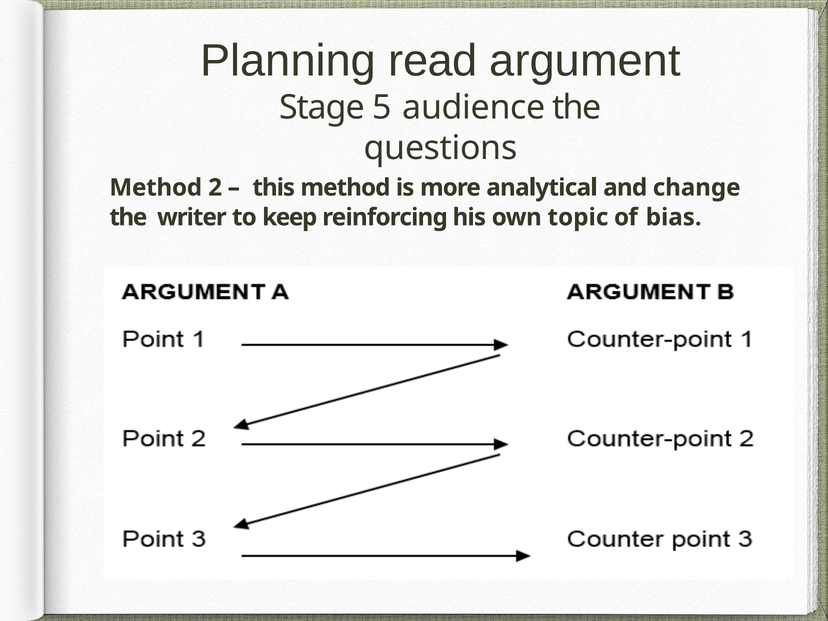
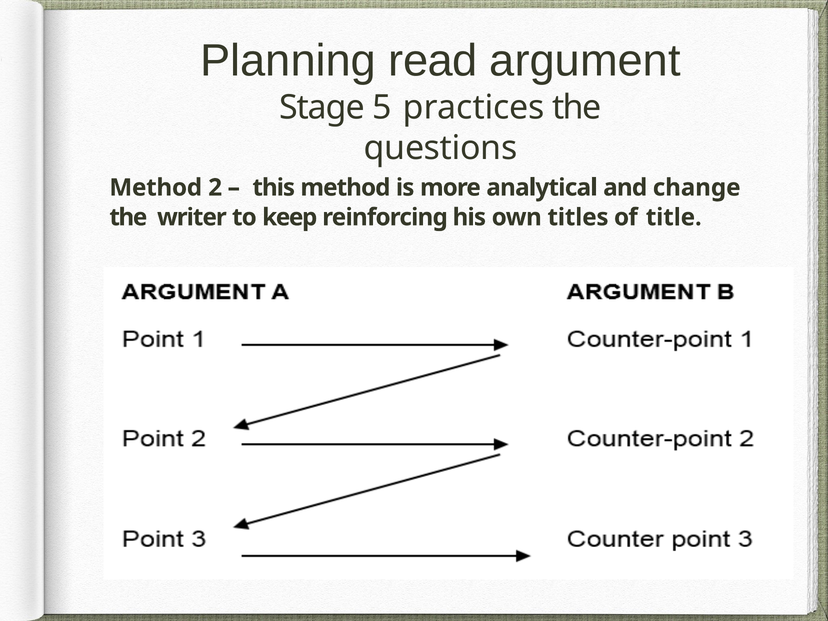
audience: audience -> practices
topic: topic -> titles
bias: bias -> title
